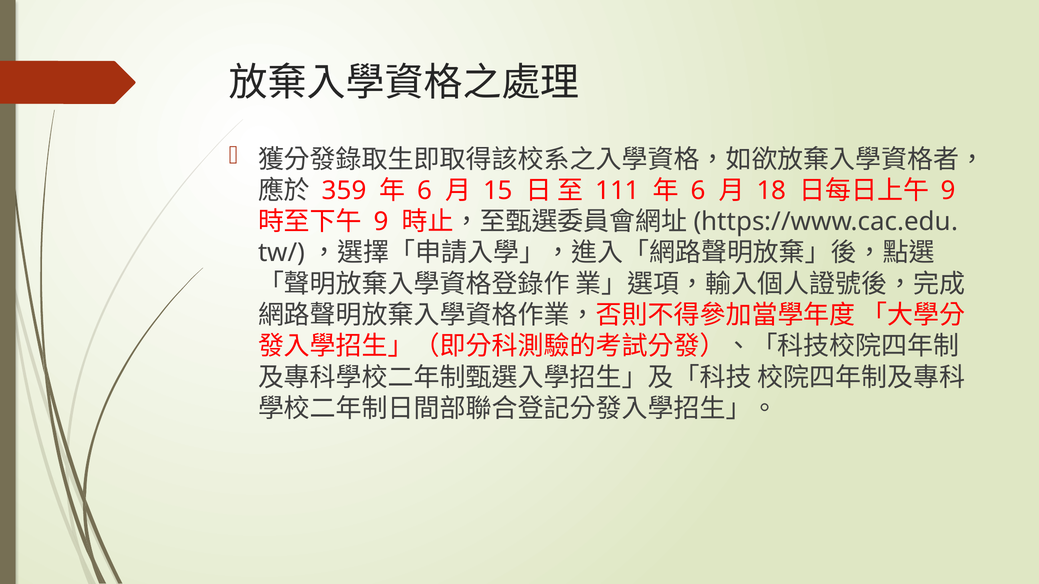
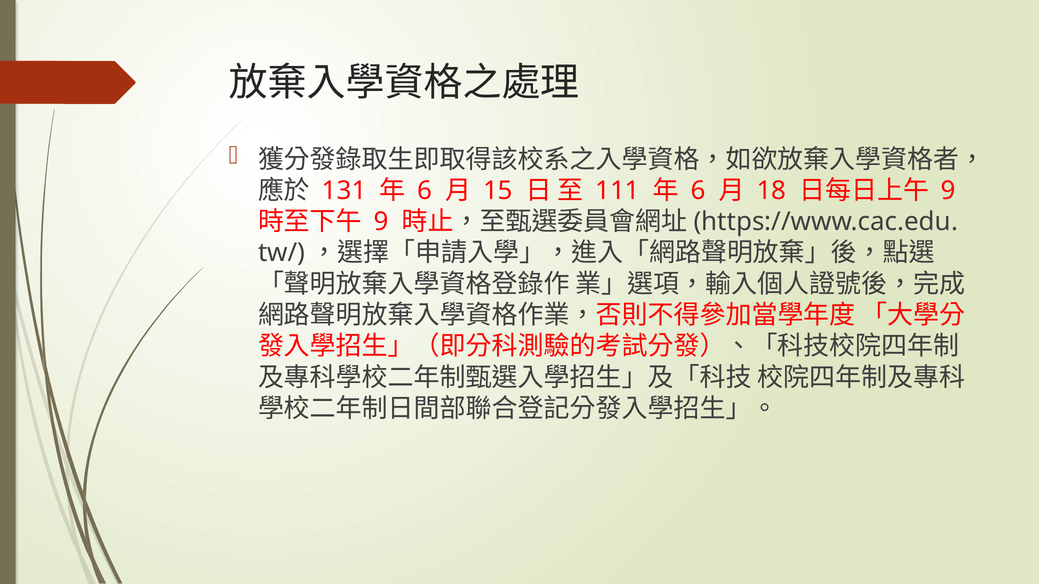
359: 359 -> 131
